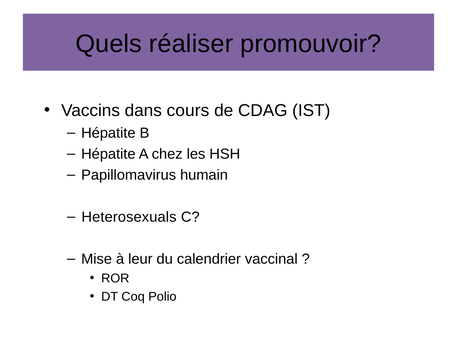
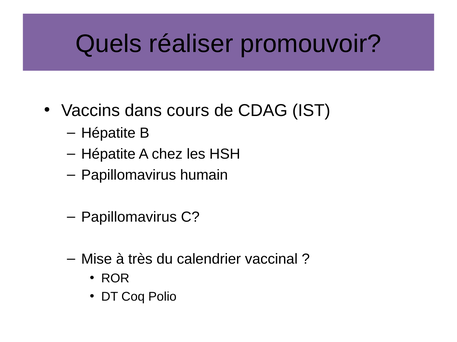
Heterosexuals at (129, 218): Heterosexuals -> Papillomavirus
leur: leur -> très
